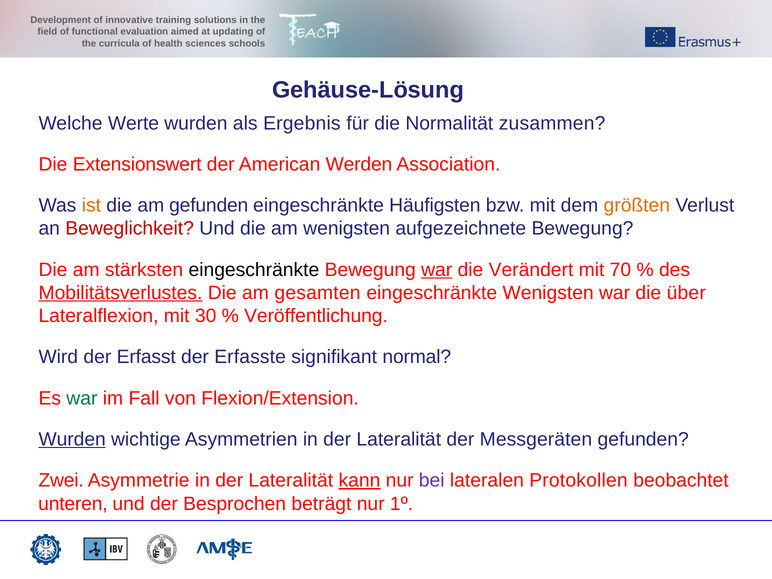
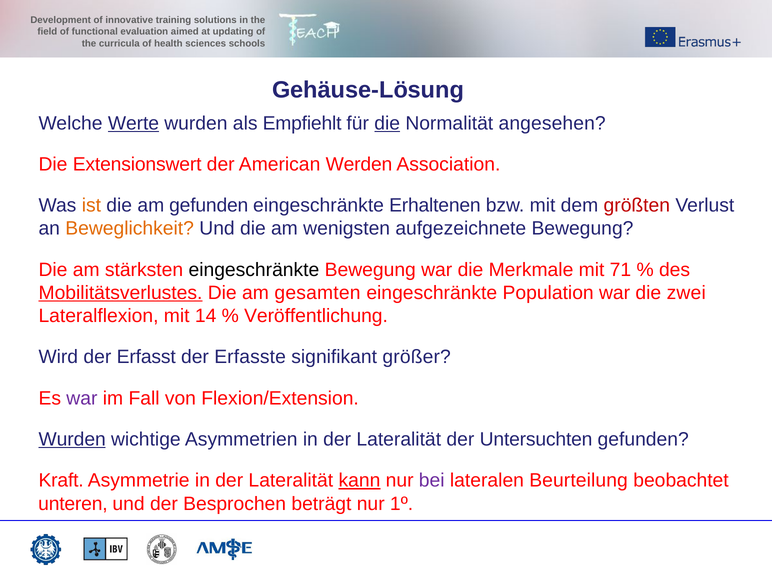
Werte underline: none -> present
Ergebnis: Ergebnis -> Empfiehlt
die at (387, 123) underline: none -> present
zusammen: zusammen -> angesehen
Häufigsten: Häufigsten -> Erhaltenen
größten colour: orange -> red
Beweglichkeit colour: red -> orange
war at (437, 270) underline: present -> none
Verändert: Verändert -> Merkmale
70: 70 -> 71
eingeschränkte Wenigsten: Wenigsten -> Population
über: über -> zwei
30: 30 -> 14
normal: normal -> größer
war at (82, 398) colour: green -> purple
Messgeräten: Messgeräten -> Untersuchten
Zwei: Zwei -> Kraft
Protokollen: Protokollen -> Beurteilung
